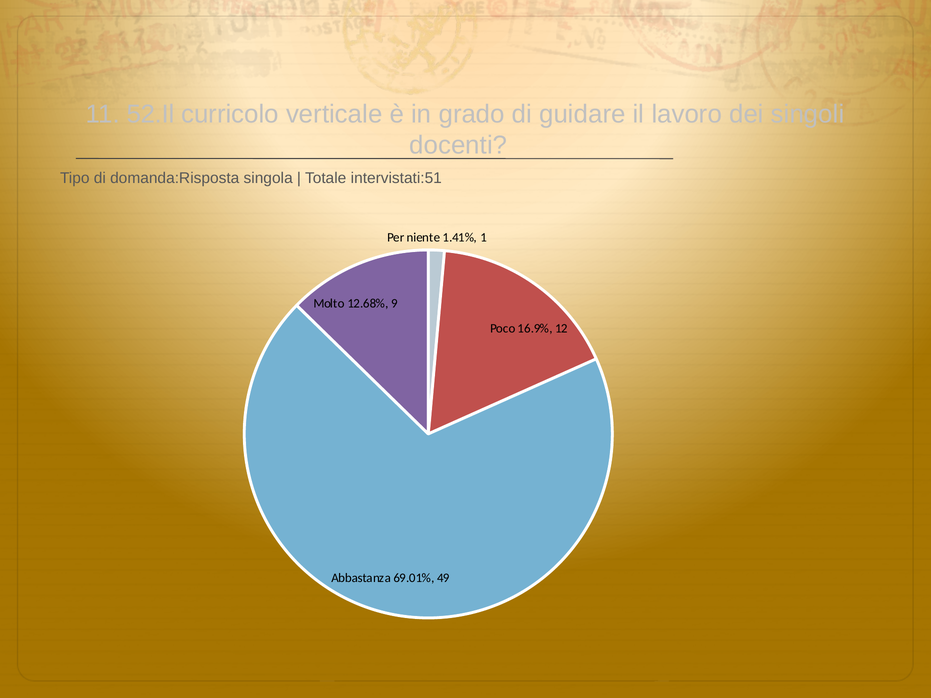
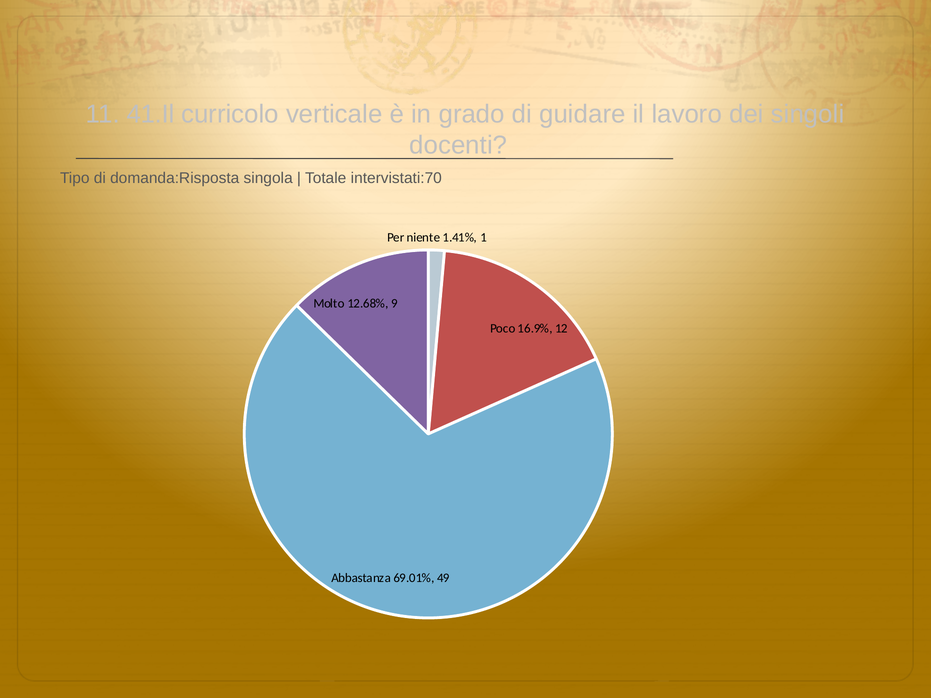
52.Il: 52.Il -> 41.Il
intervistati:51: intervistati:51 -> intervistati:70
